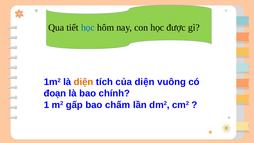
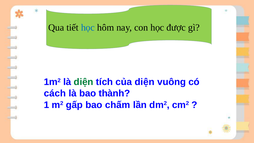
diện at (84, 82) colour: orange -> green
đoạn: đoạn -> cách
chính: chính -> thành
